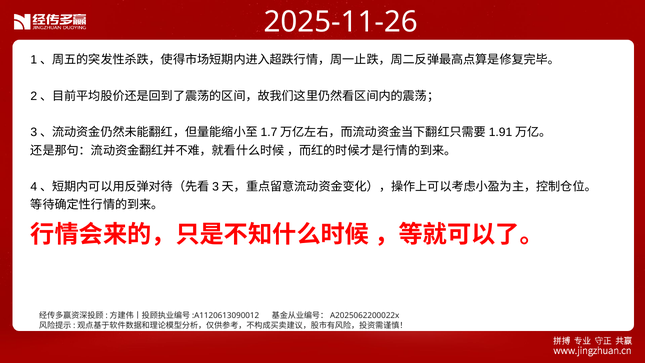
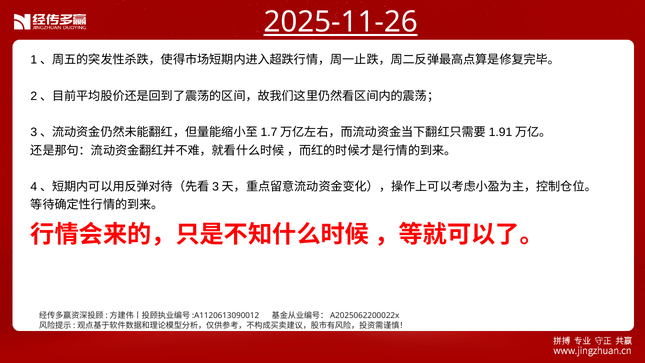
2025-11-26 underline: none -> present
